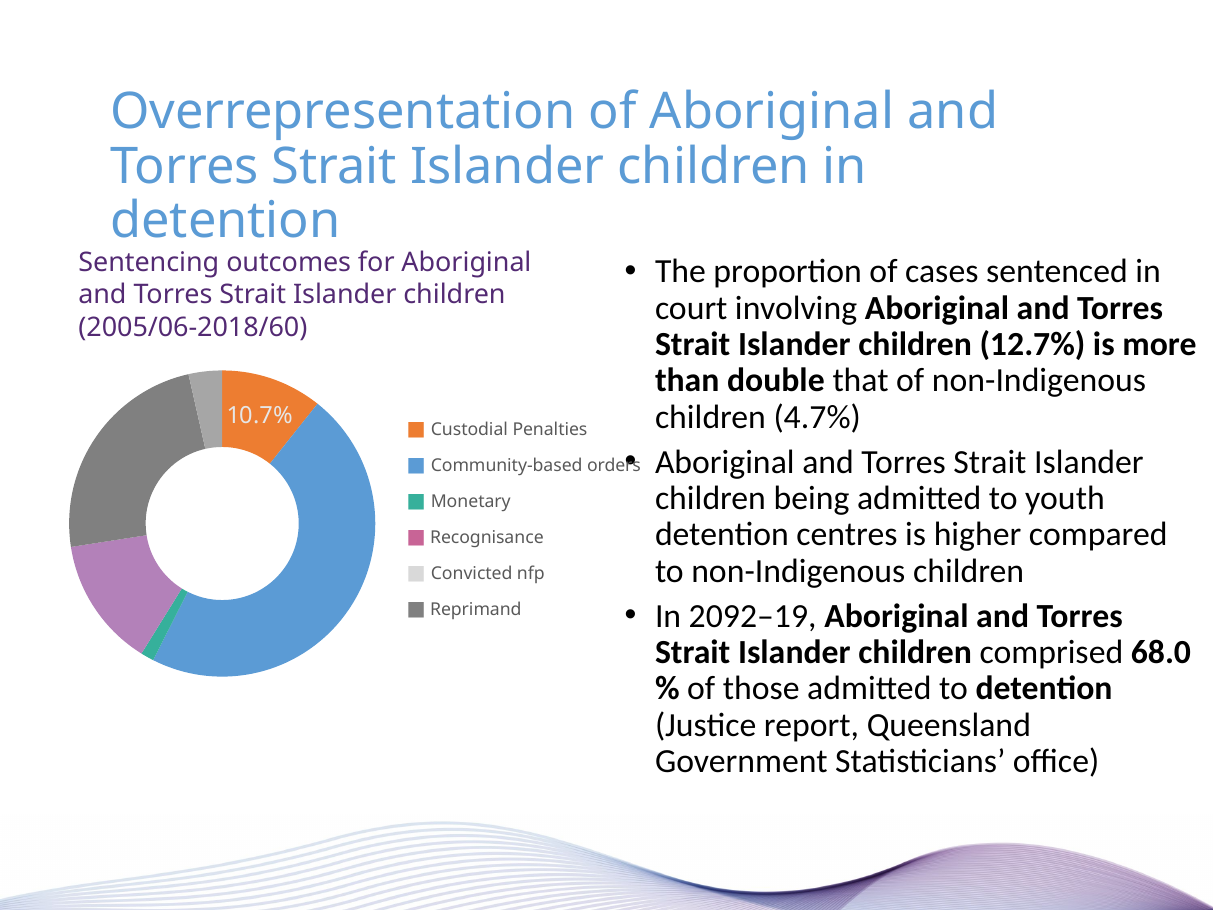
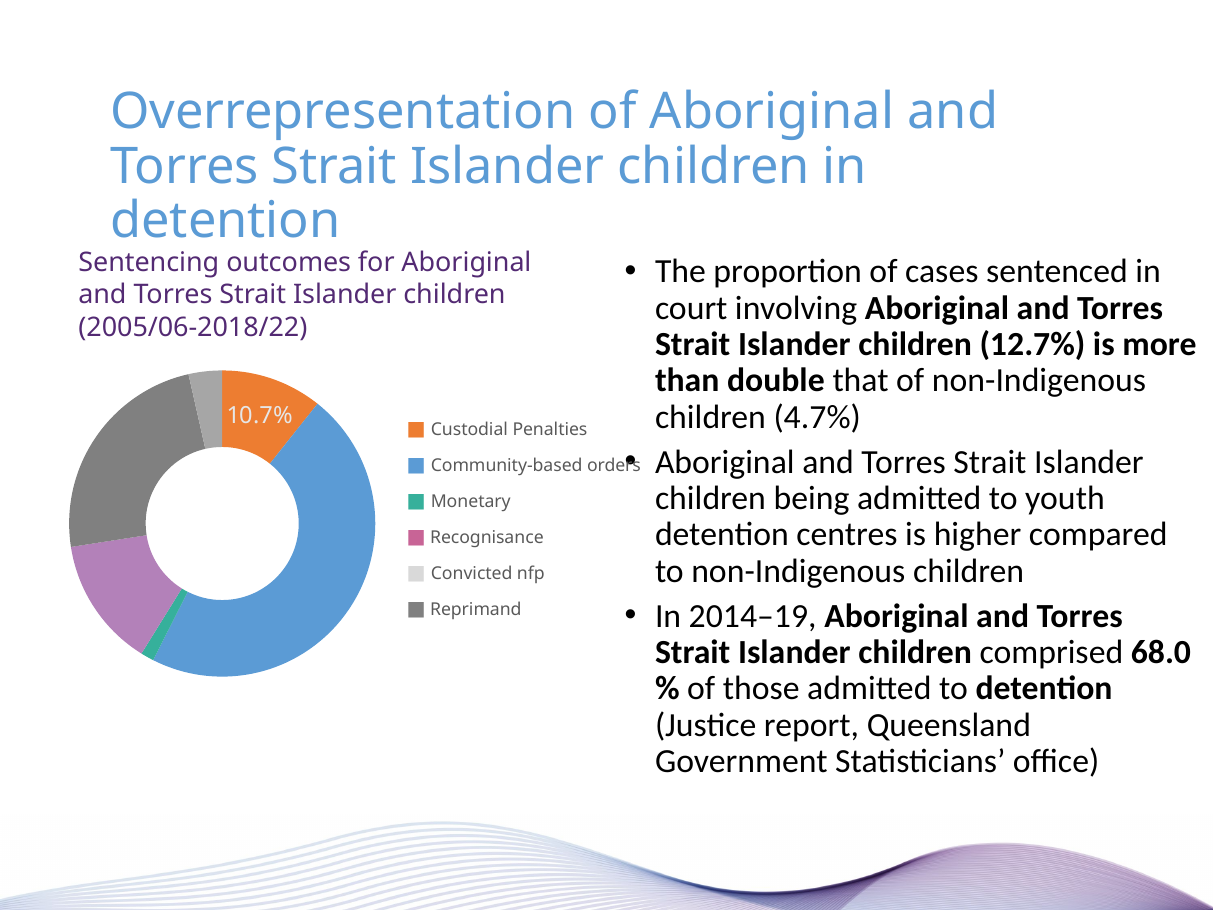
2005/06-2018/60: 2005/06-2018/60 -> 2005/06-2018/22
2092–19: 2092–19 -> 2014–19
